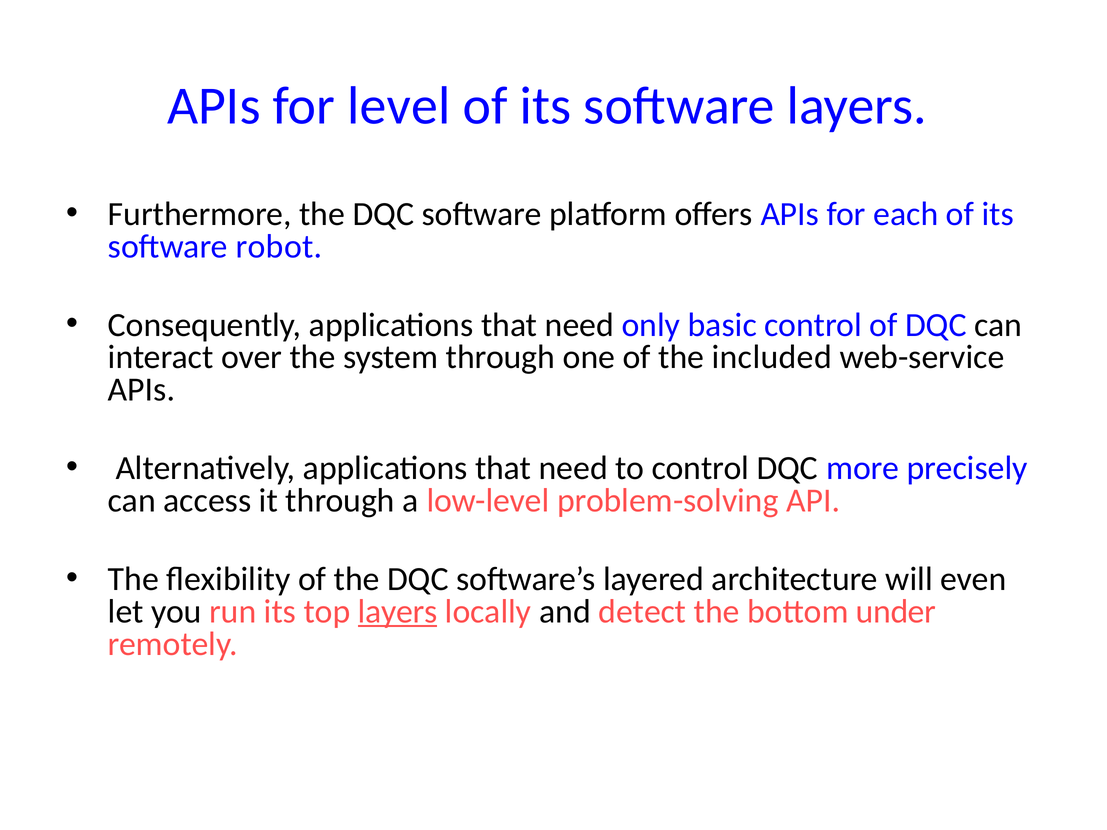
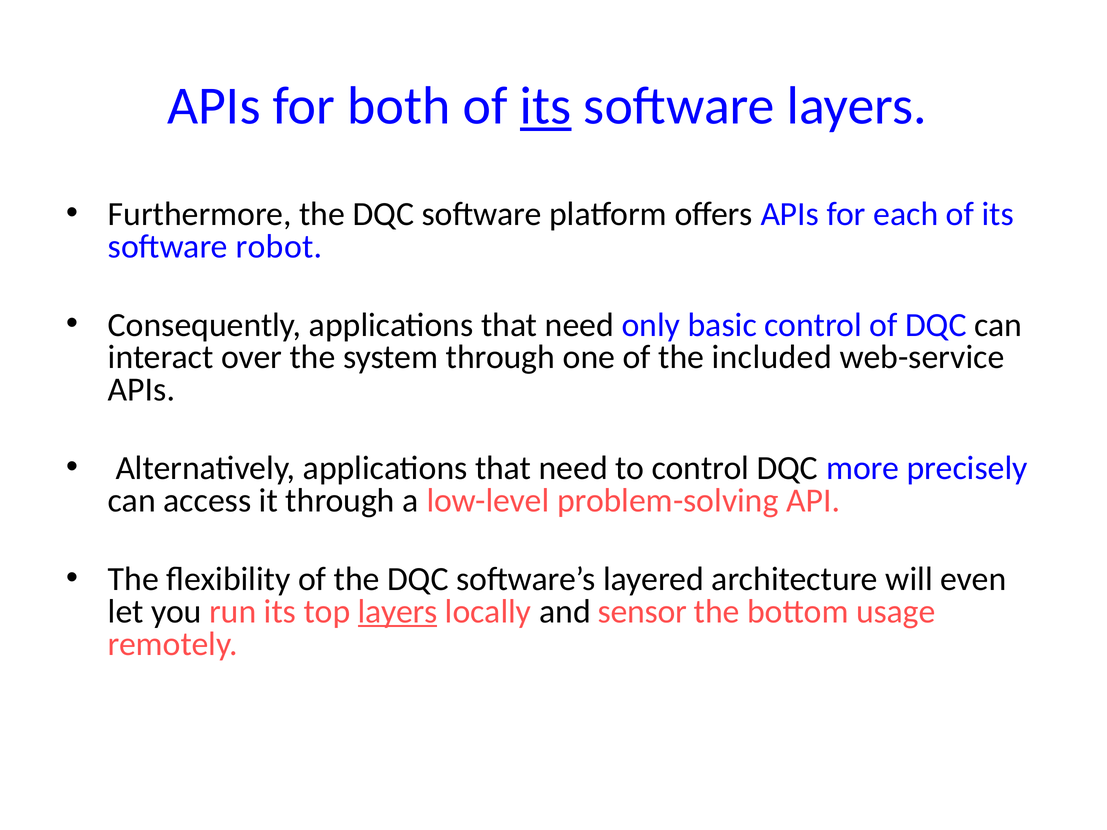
level: level -> both
its at (546, 106) underline: none -> present
detect: detect -> sensor
under: under -> usage
